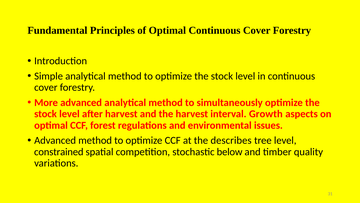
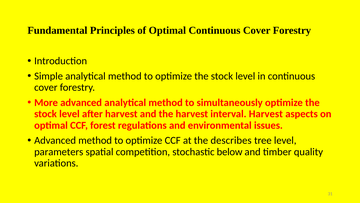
interval Growth: Growth -> Harvest
constrained: constrained -> parameters
